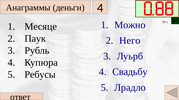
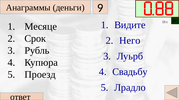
деньги 4: 4 -> 9
Можно: Можно -> Видите
Паук: Паук -> Срок
Ребусы: Ребусы -> Проезд
